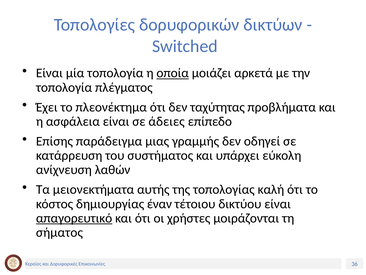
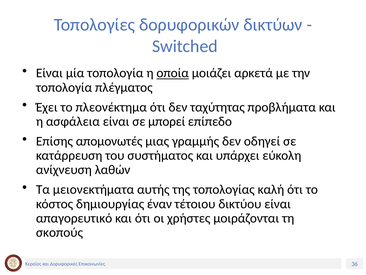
άδειες: άδειες -> μπορεί
παράδειγμα: παράδειγμα -> απομονωτές
απαγορευτικό underline: present -> none
σήματος: σήματος -> σκοπούς
